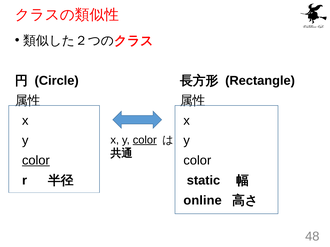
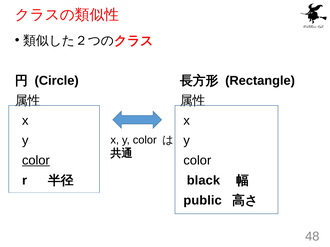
color at (145, 140) underline: present -> none
static: static -> black
online: online -> public
